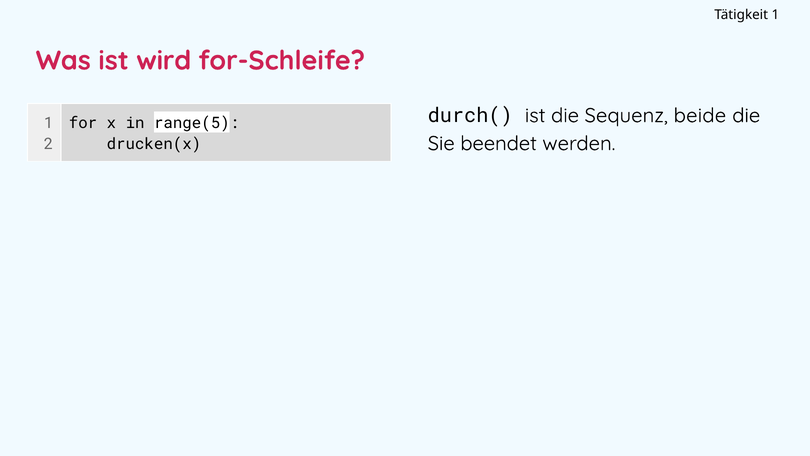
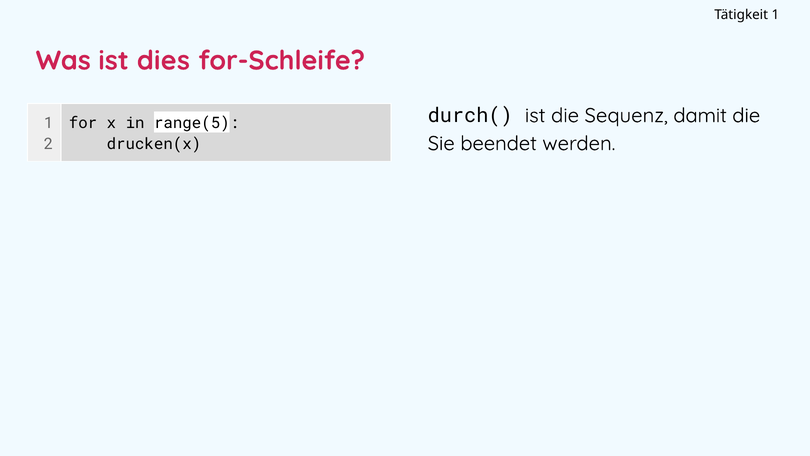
wird: wird -> dies
beide: beide -> damit
